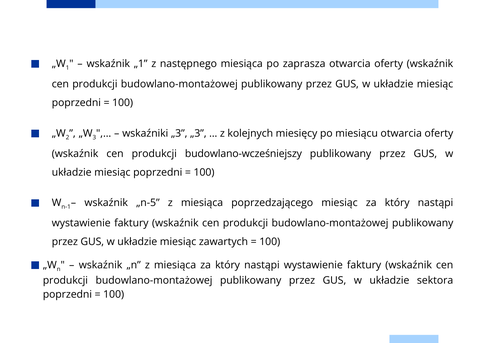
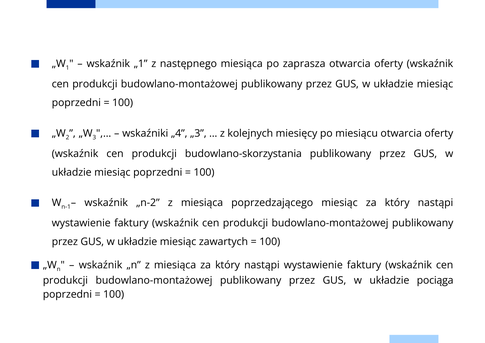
wskaźniki „3: „3 -> „4
budowlano-wcześniejszy: budowlano-wcześniejszy -> budowlano-skorzystania
„n-5: „n-5 -> „n-2
sektora: sektora -> pociąga
